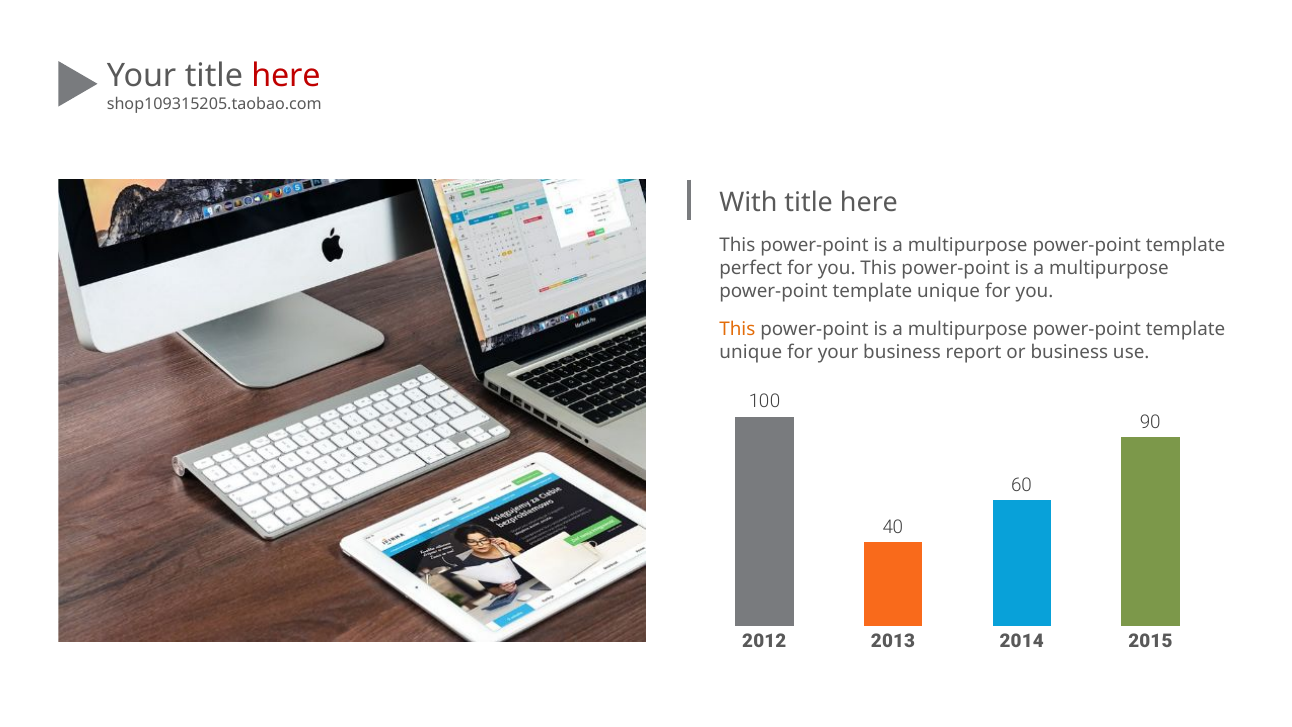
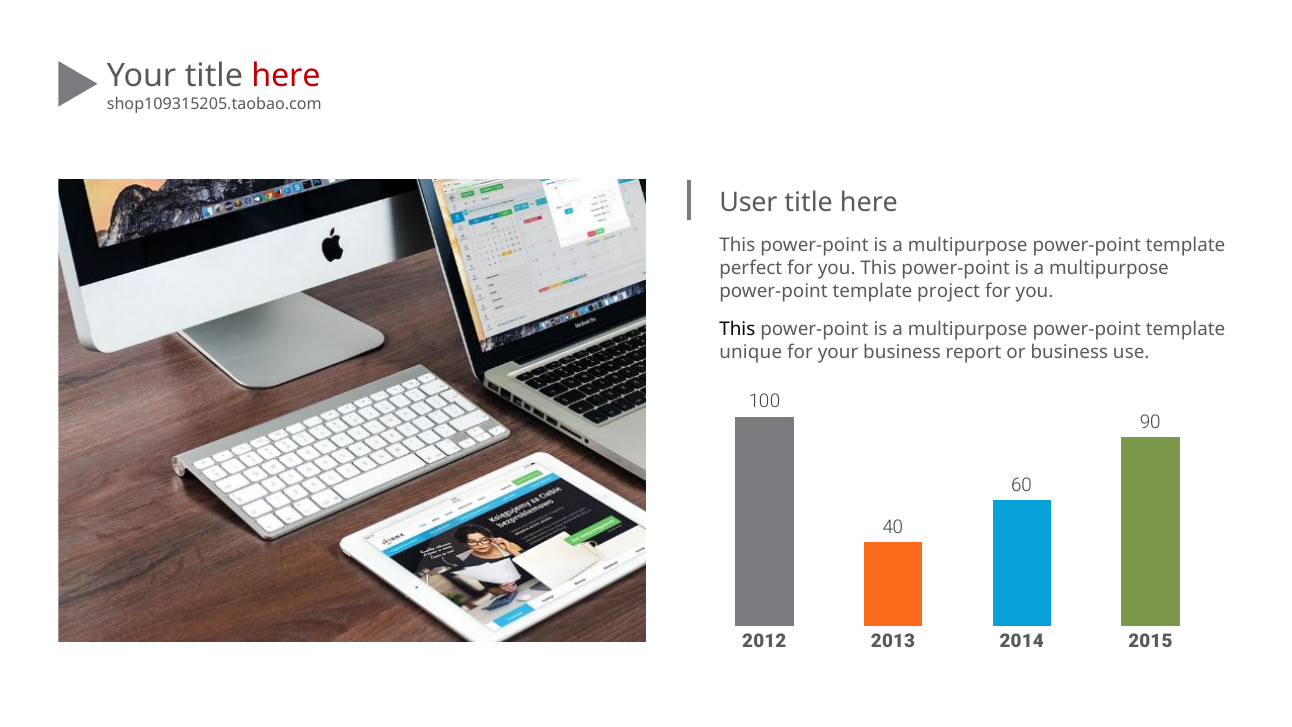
With: With -> User
unique at (949, 291): unique -> project
This at (737, 330) colour: orange -> black
